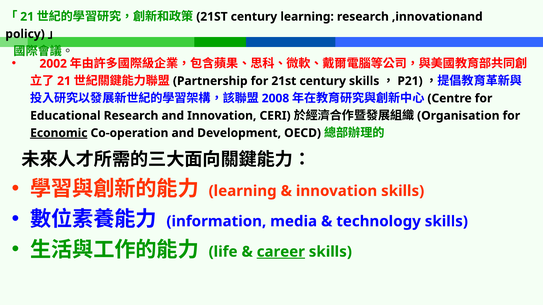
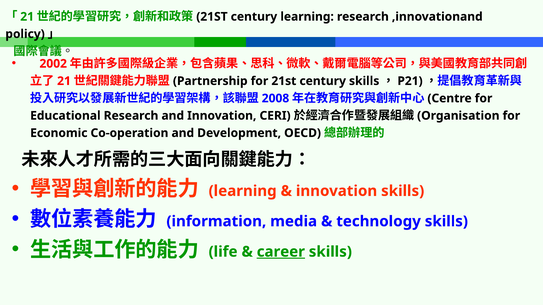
Economic underline: present -> none
